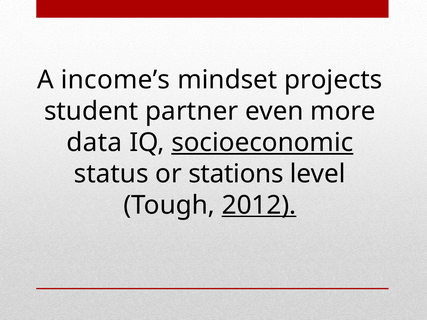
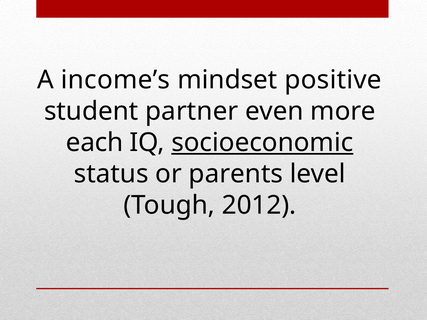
projects: projects -> positive
data: data -> each
stations: stations -> parents
2012 underline: present -> none
